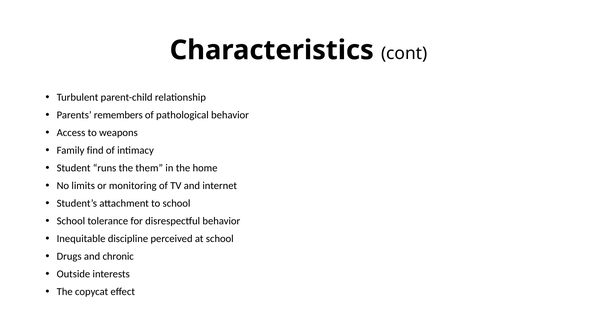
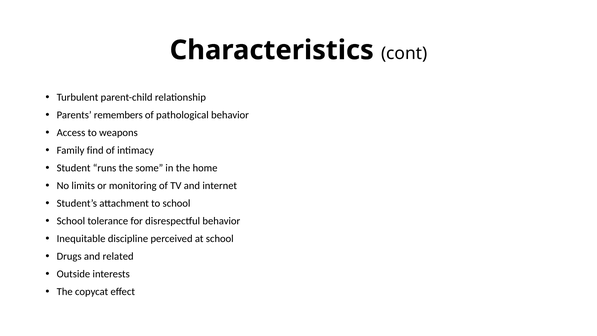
them: them -> some
chronic: chronic -> related
